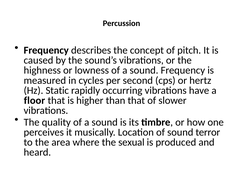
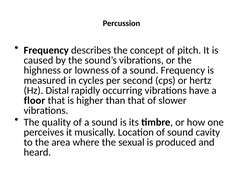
Static: Static -> Distal
terror: terror -> cavity
